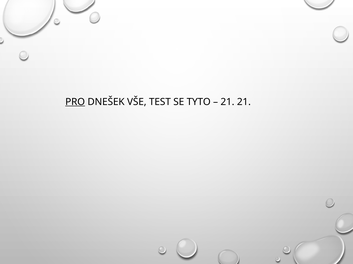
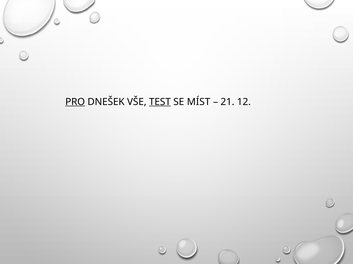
TEST underline: none -> present
TYTO: TYTO -> MÍST
21 21: 21 -> 12
